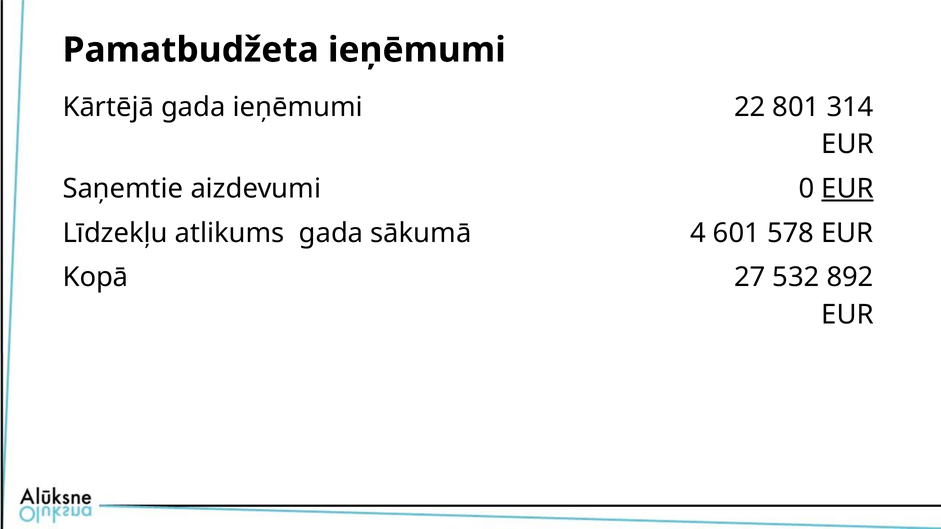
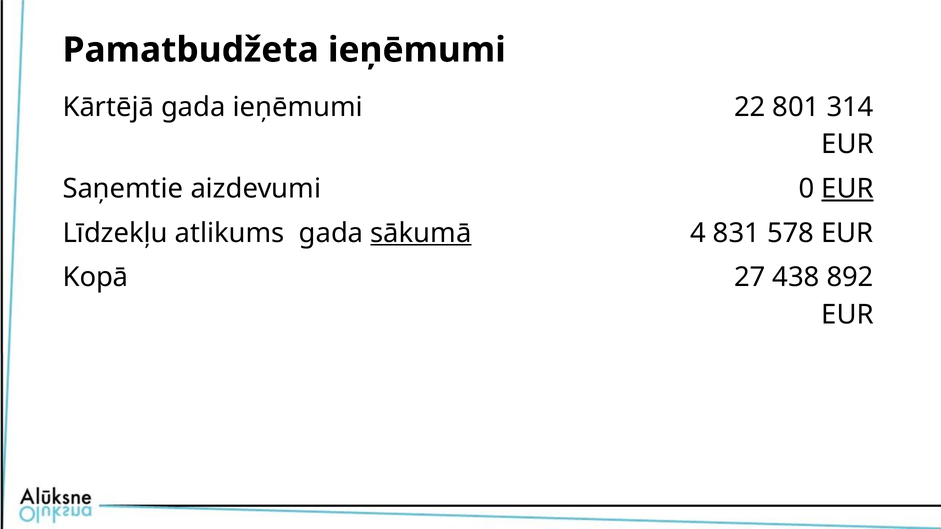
sākumā underline: none -> present
601: 601 -> 831
532: 532 -> 438
